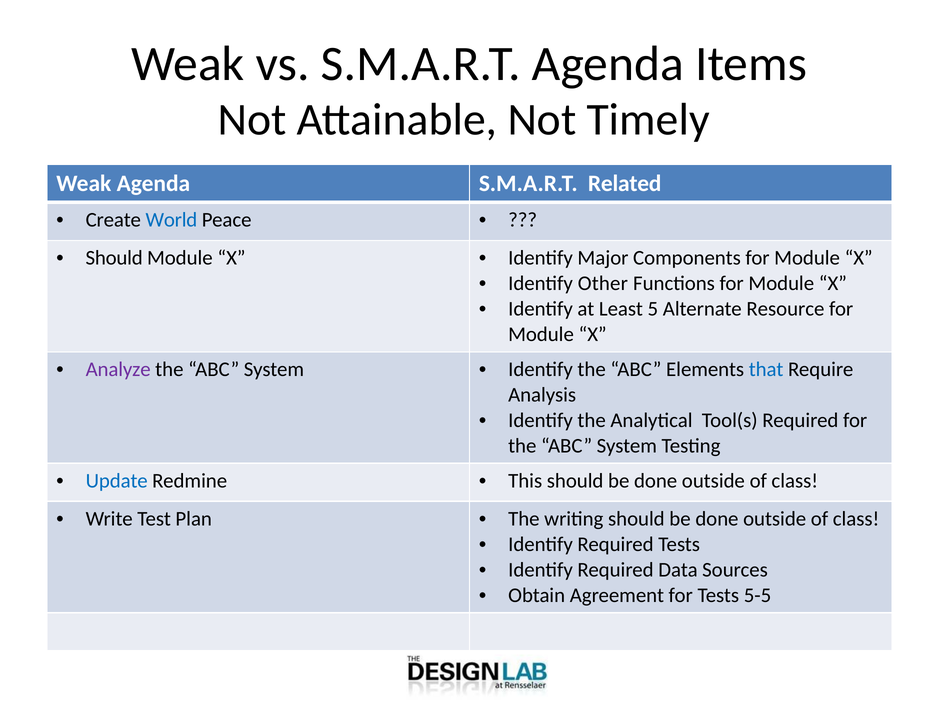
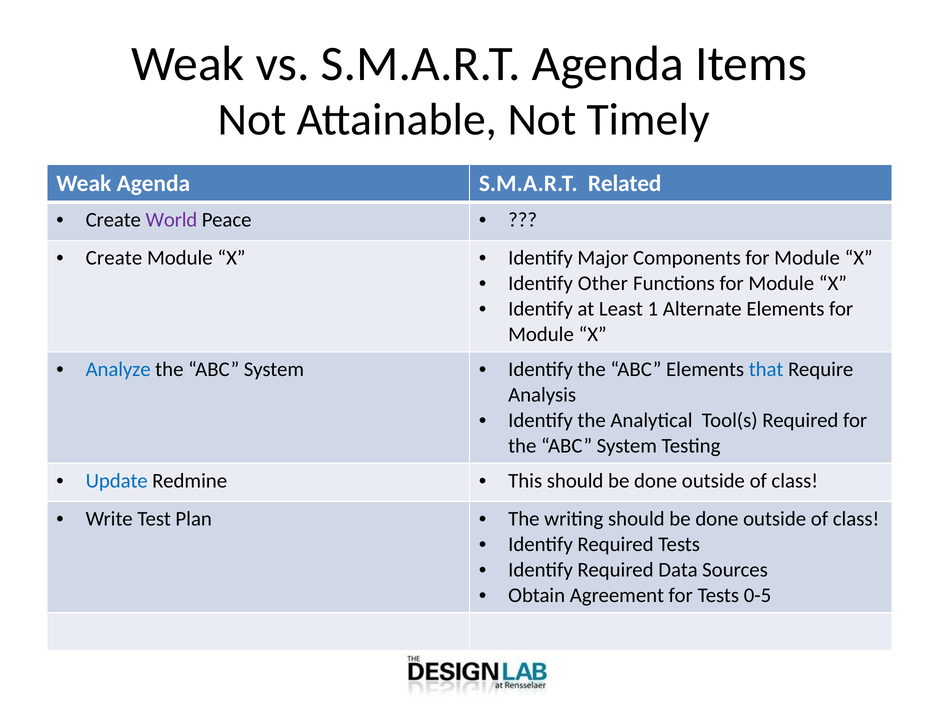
World colour: blue -> purple
Should at (114, 258): Should -> Create
5: 5 -> 1
Alternate Resource: Resource -> Elements
Analyze colour: purple -> blue
5-5: 5-5 -> 0-5
